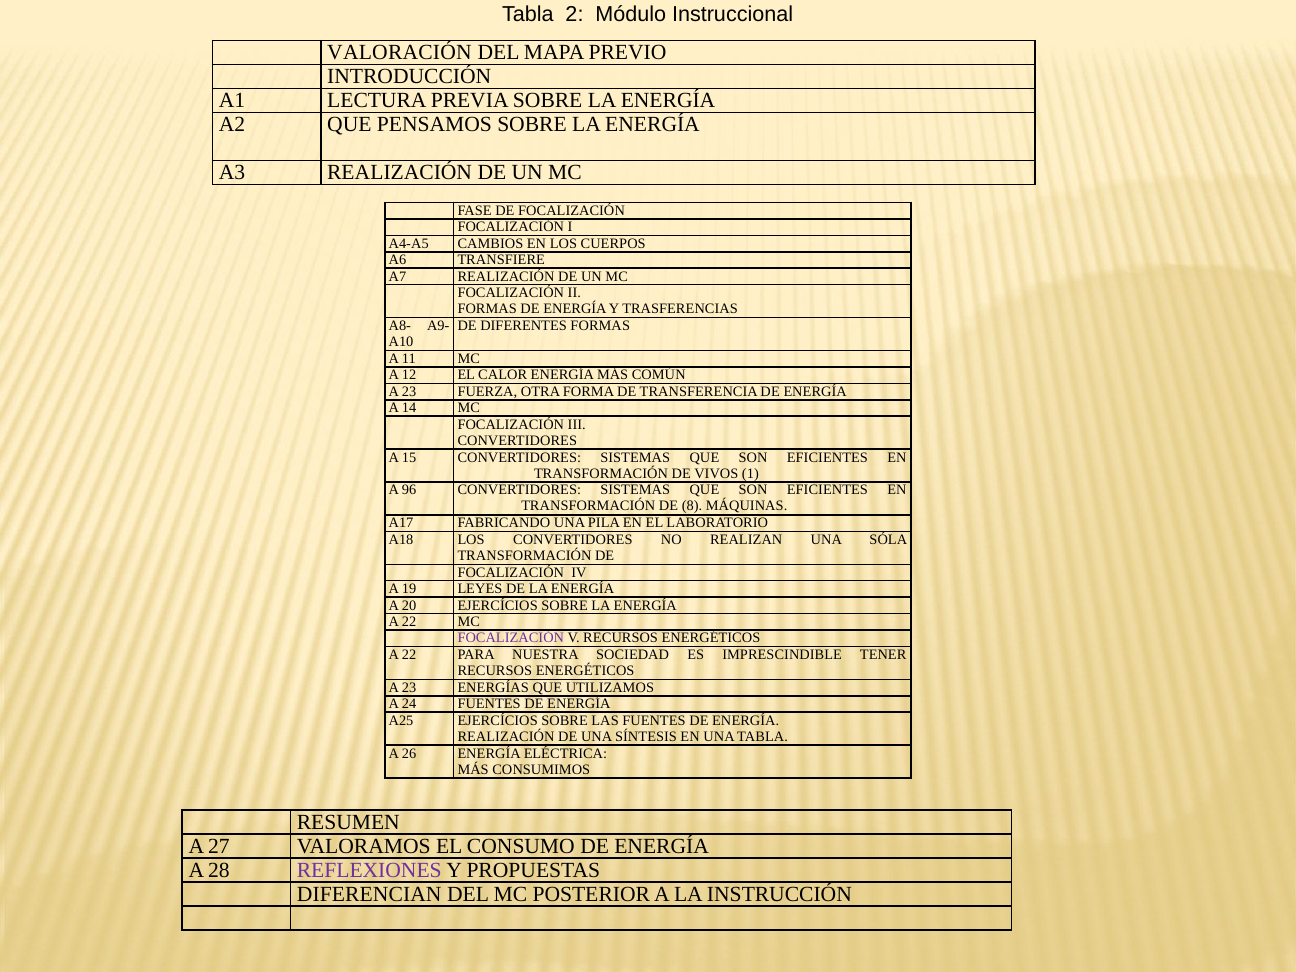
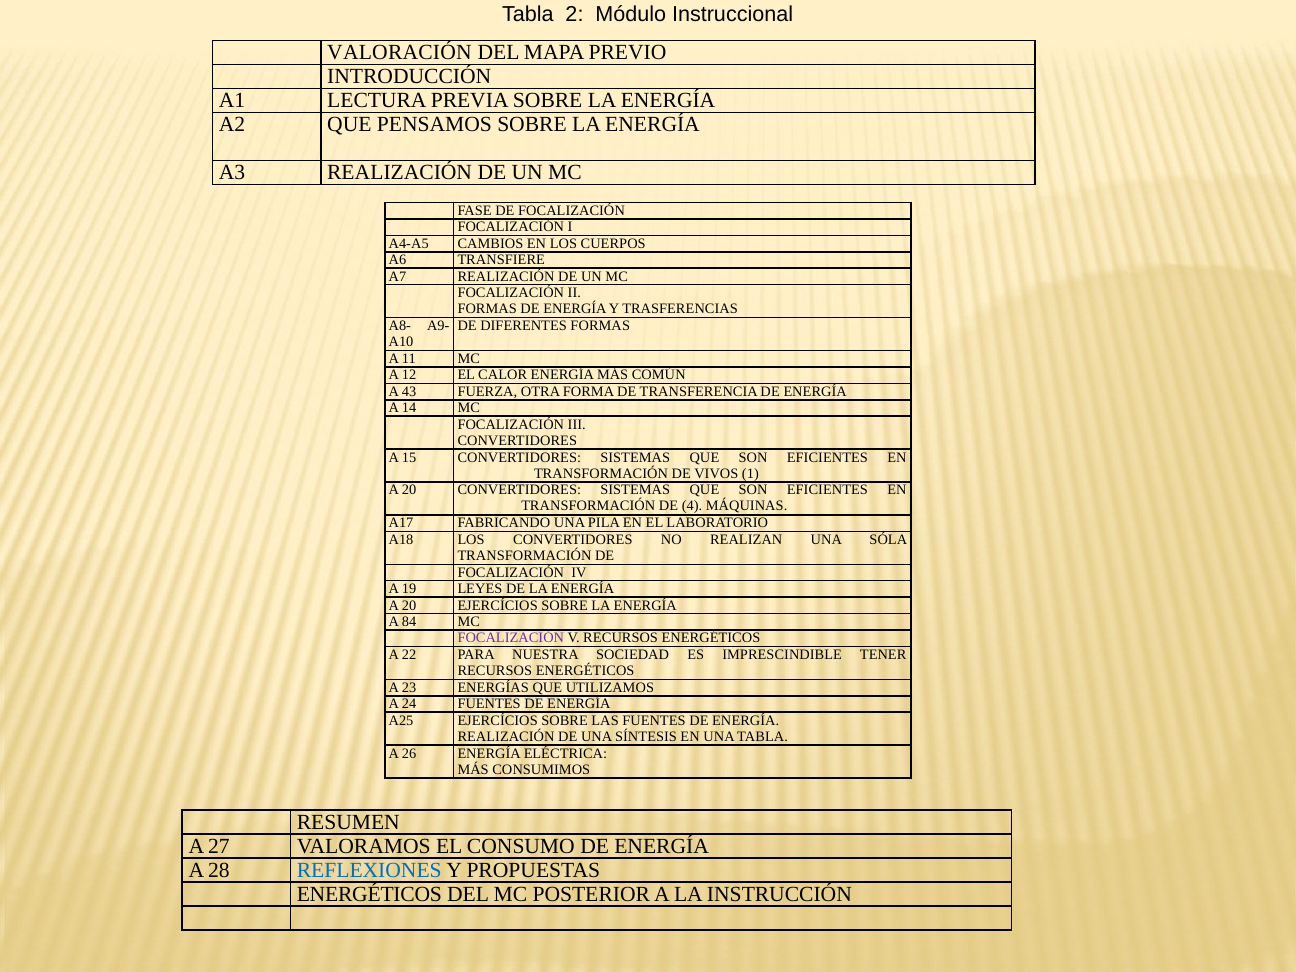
23 at (409, 392): 23 -> 43
96 at (409, 490): 96 -> 20
8: 8 -> 4
22 at (409, 622): 22 -> 84
REFLEXIONES colour: purple -> blue
DIFERENCIAN at (369, 894): DIFERENCIAN -> ENERGÉTICOS
